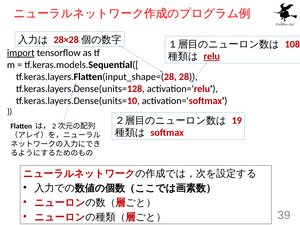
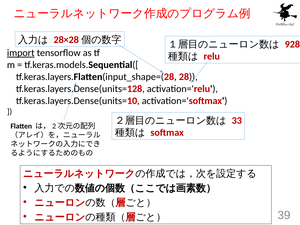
108: 108 -> 928
relu underline: present -> none
19: 19 -> 33
